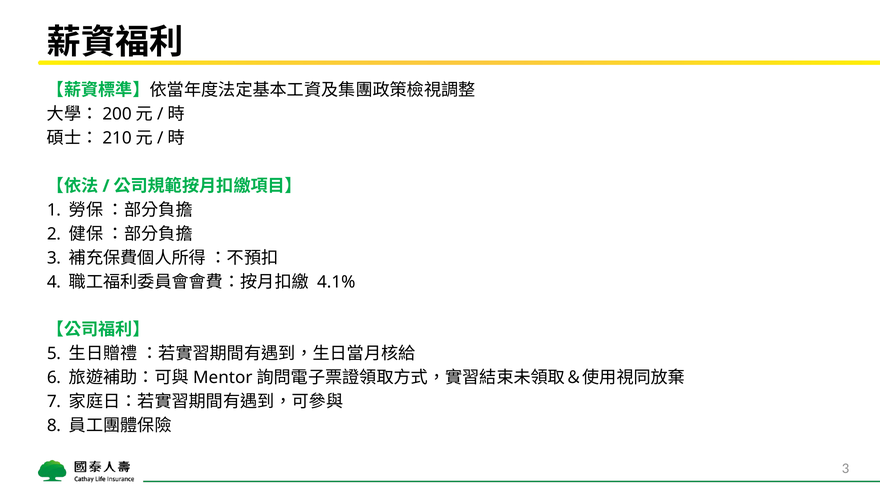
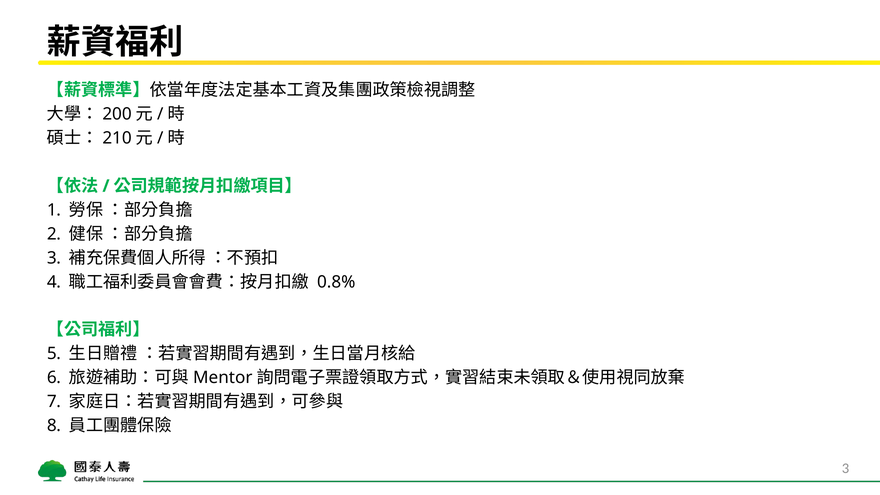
4.1%: 4.1% -> 0.8%
